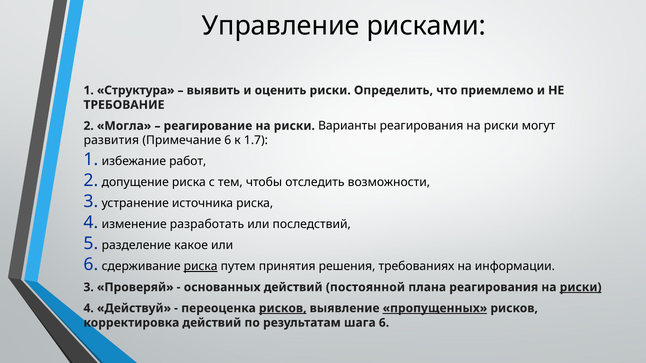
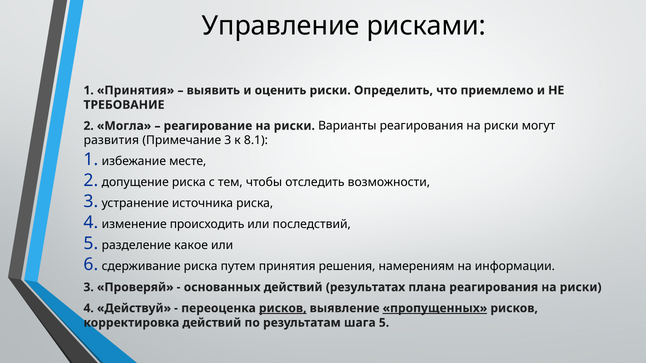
1 Структура: Структура -> Принятия
Примечание 6: 6 -> 3
1.7: 1.7 -> 8.1
работ: работ -> месте
разработать: разработать -> происходить
риска at (201, 267) underline: present -> none
требованиях: требованиях -> намерениям
постоянной: постоянной -> результатах
риски at (581, 288) underline: present -> none
шага 6: 6 -> 5
